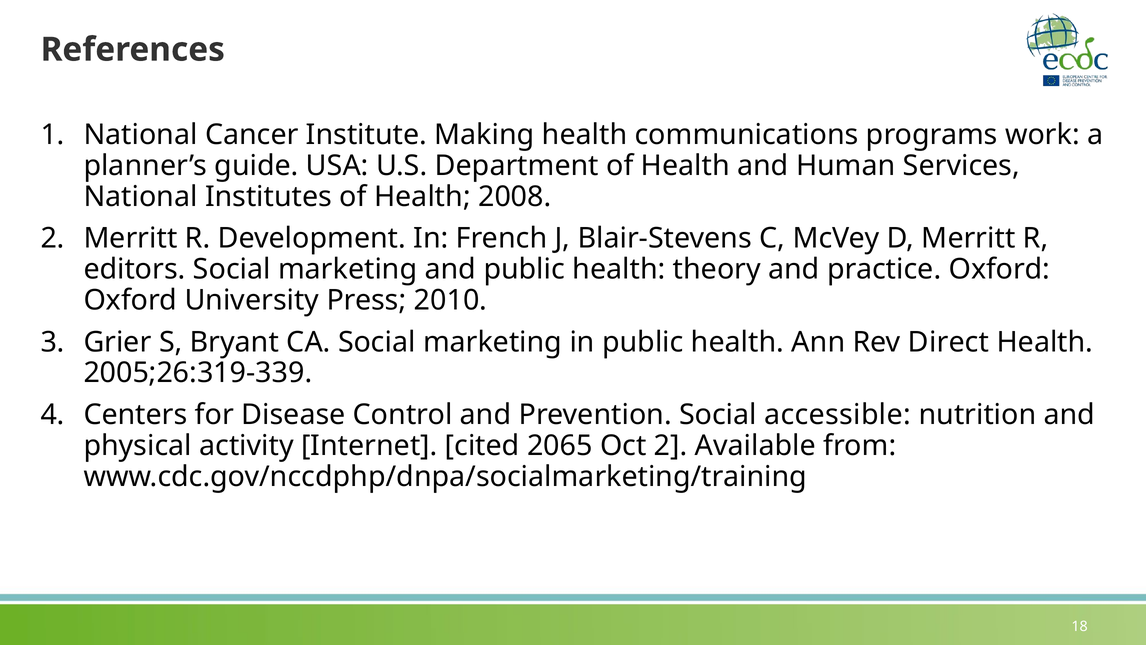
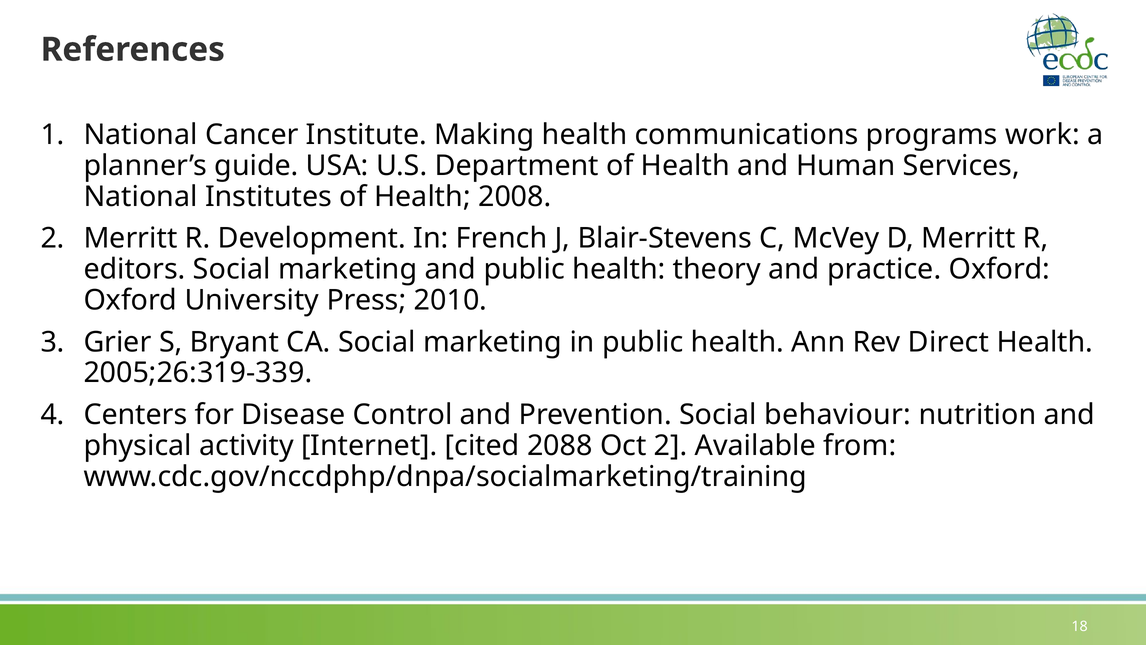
accessible: accessible -> behaviour
2065: 2065 -> 2088
